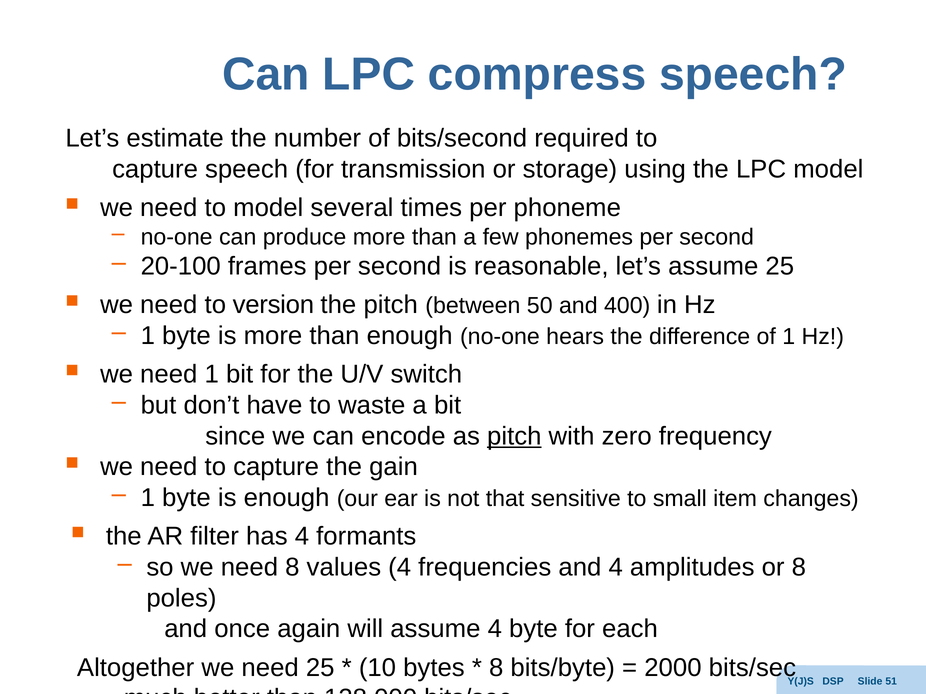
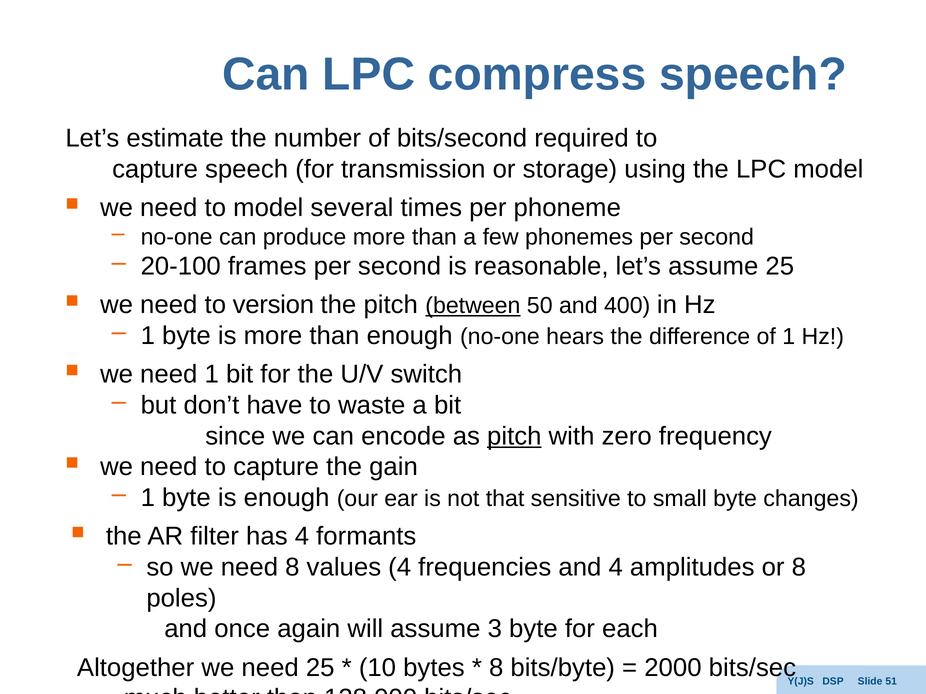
between underline: none -> present
small item: item -> byte
assume 4: 4 -> 3
